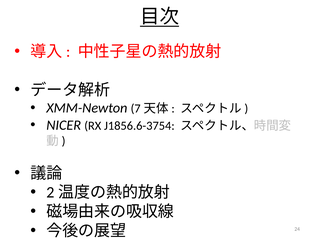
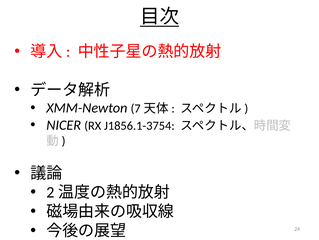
J1856.6-3754: J1856.6-3754 -> J1856.1-3754
